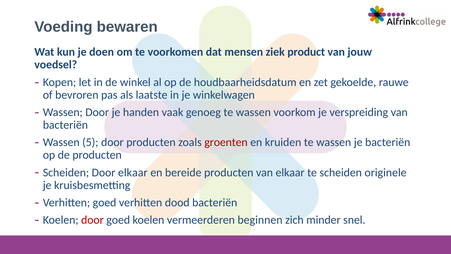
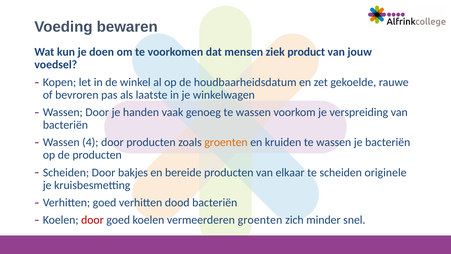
5: 5 -> 4
groenten at (226, 142) colour: red -> orange
Door elkaar: elkaar -> bakjes
vermeerderen beginnen: beginnen -> groenten
